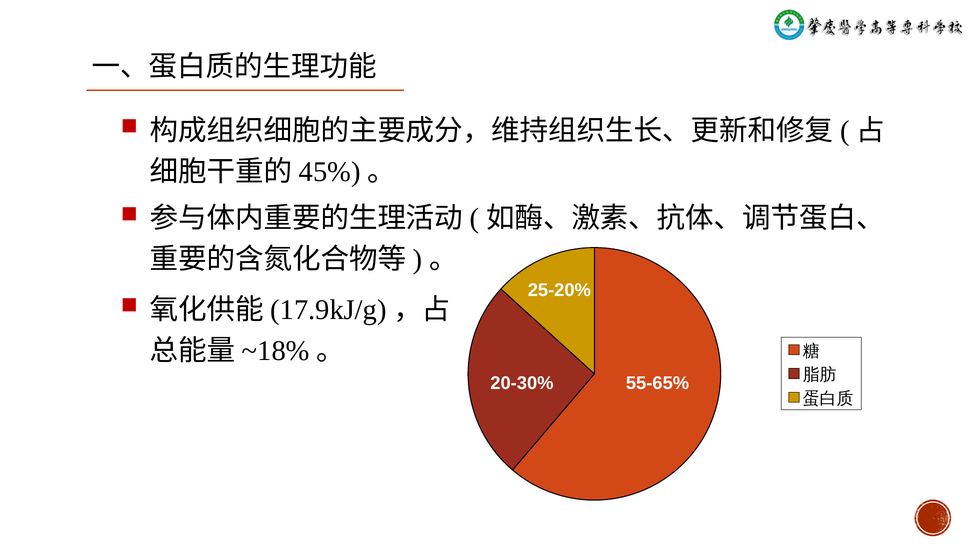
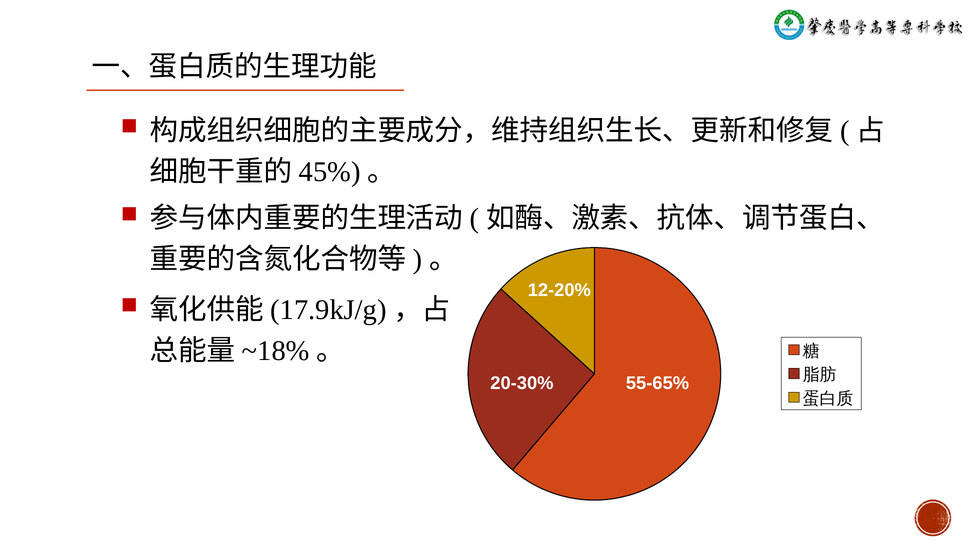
25-20%: 25-20% -> 12-20%
